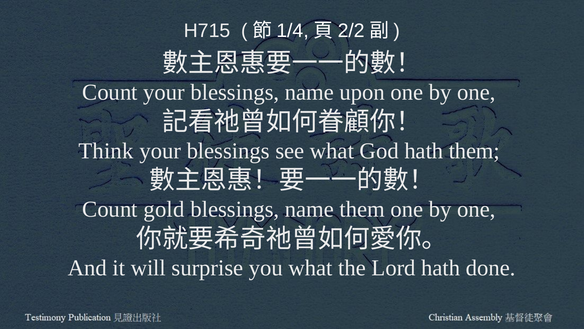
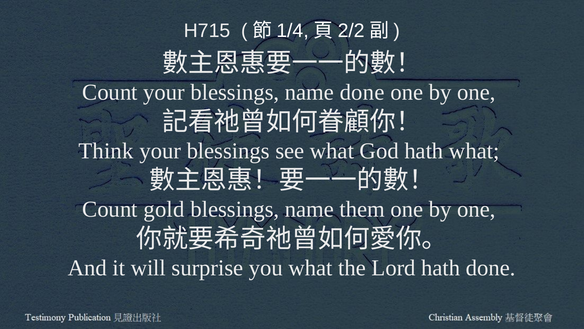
name upon: upon -> done
hath them: them -> what
